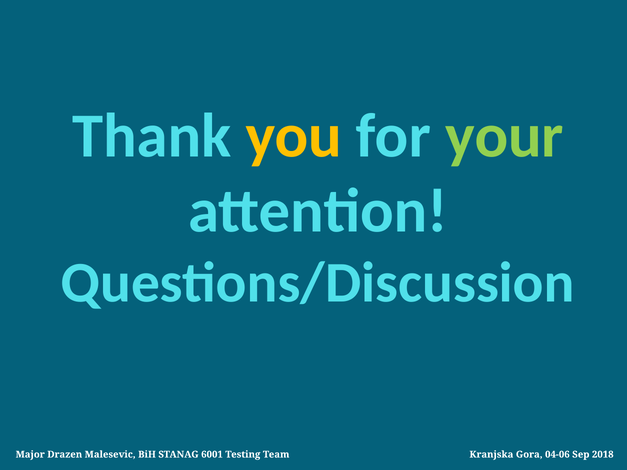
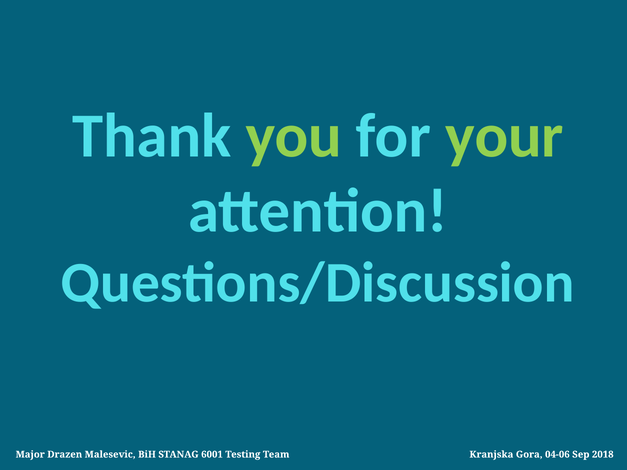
you colour: yellow -> light green
